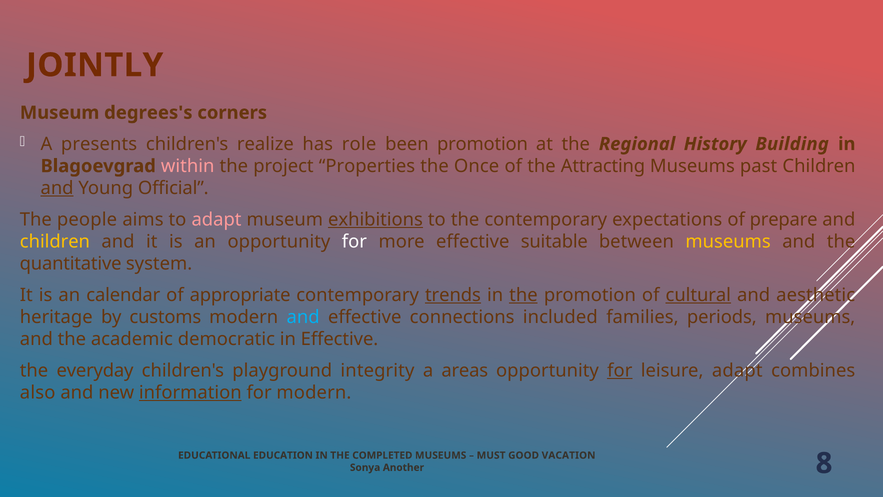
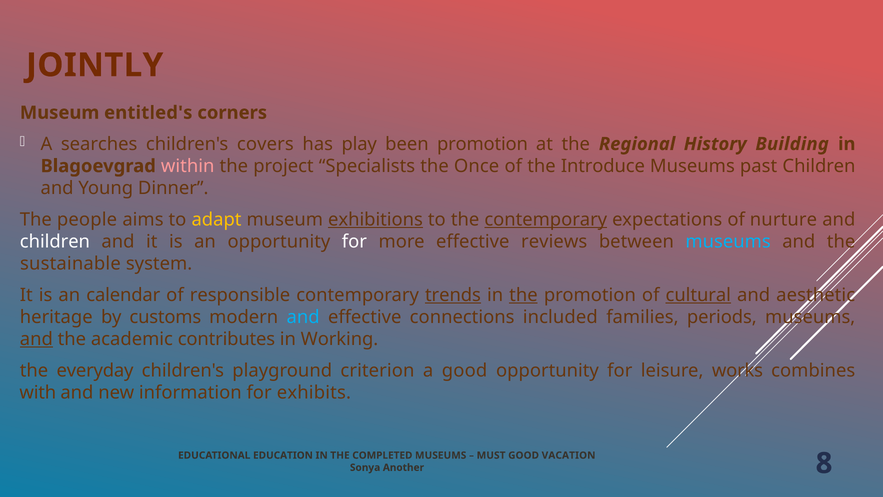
degrees's: degrees's -> entitled's
presents: presents -> searches
realize: realize -> covers
role: role -> play
Properties: Properties -> Specialists
Attracting: Attracting -> Introduce
and at (57, 188) underline: present -> none
Official: Official -> Dinner
adapt at (217, 219) colour: pink -> yellow
contemporary at (546, 219) underline: none -> present
prepare: prepare -> nurture
children at (55, 241) colour: yellow -> white
suitable: suitable -> reviews
museums at (728, 241) colour: yellow -> light blue
quantitative: quantitative -> sustainable
appropriate: appropriate -> responsible
and at (36, 339) underline: none -> present
democratic: democratic -> contributes
in Effective: Effective -> Working
integrity: integrity -> criterion
a areas: areas -> good
for at (620, 370) underline: present -> none
leisure adapt: adapt -> works
also: also -> with
information underline: present -> none
for modern: modern -> exhibits
